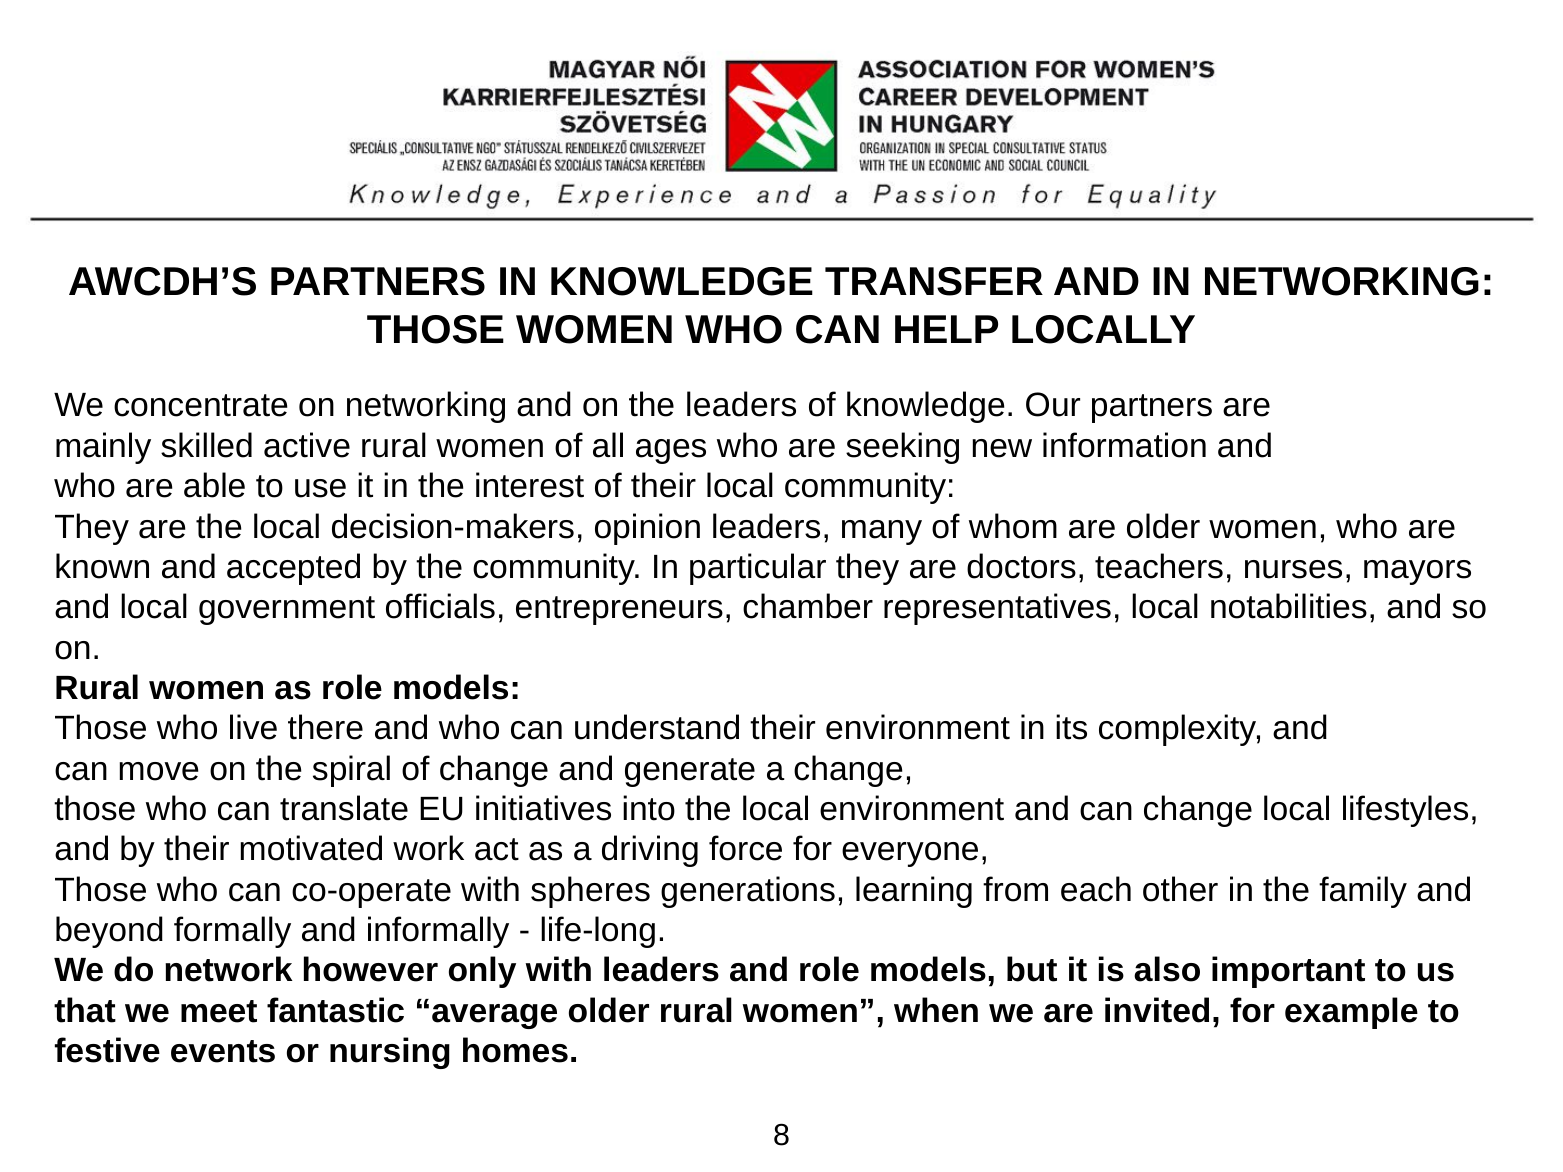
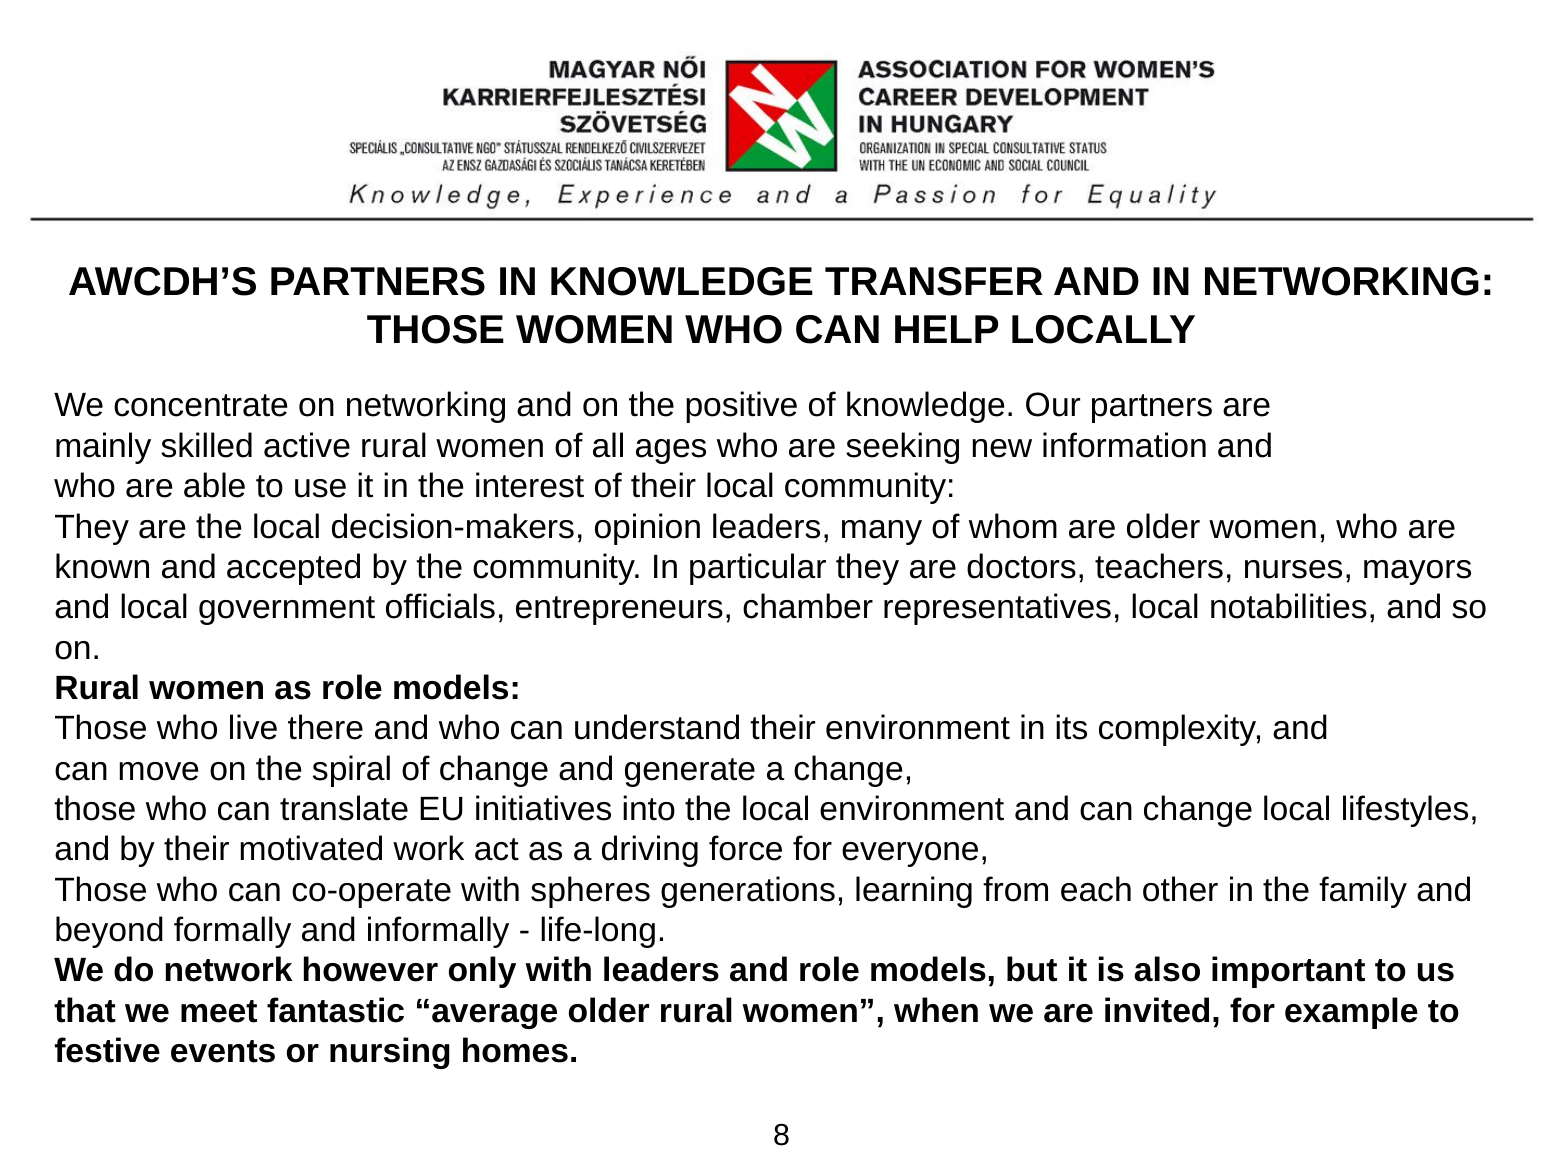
the leaders: leaders -> positive
